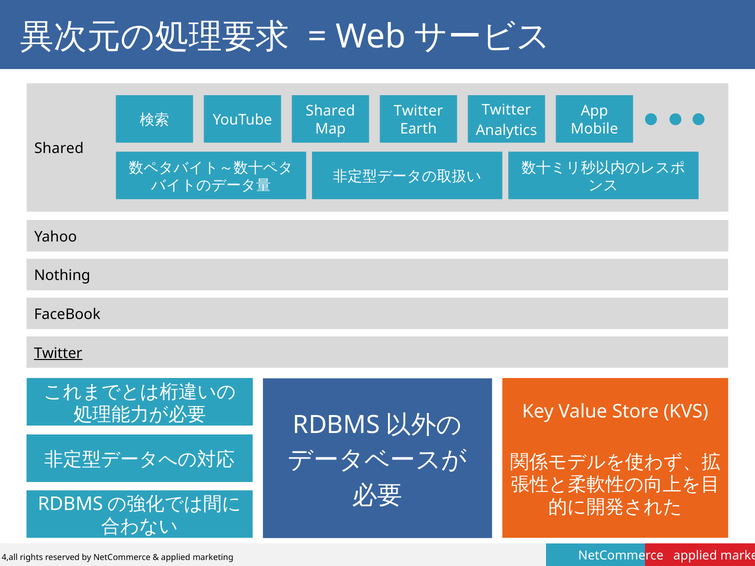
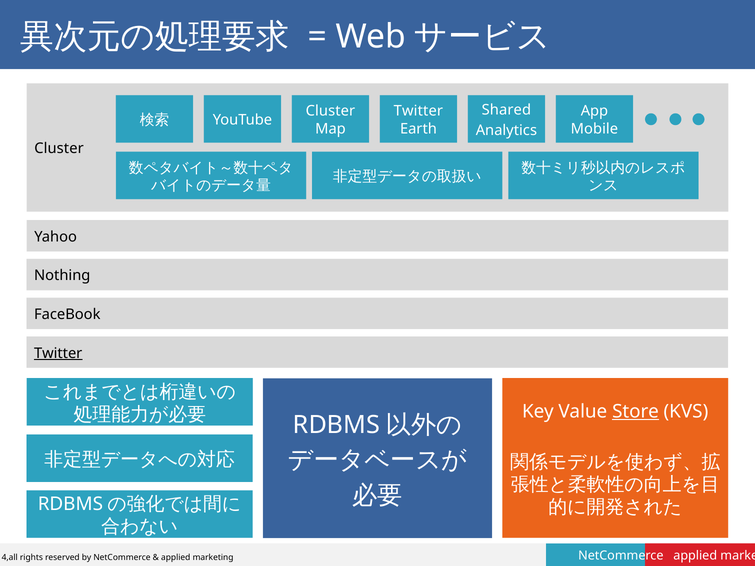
Twitter at (506, 110): Twitter -> Shared
Shared at (330, 111): Shared -> Cluster
Shared at (59, 149): Shared -> Cluster
Store underline: none -> present
